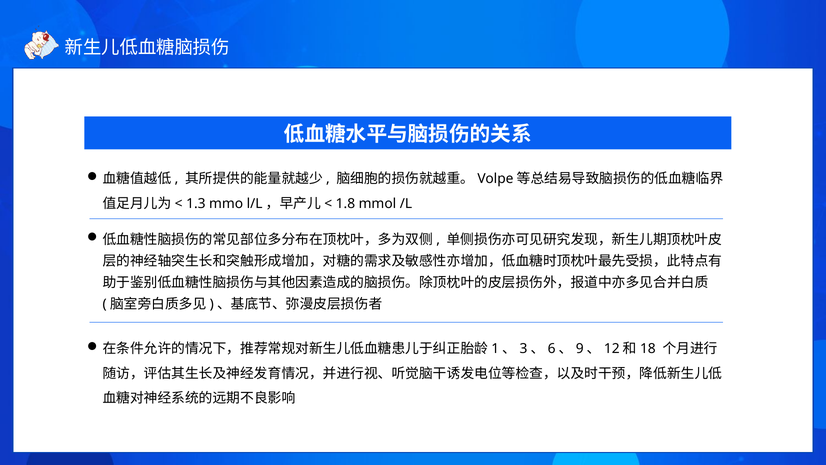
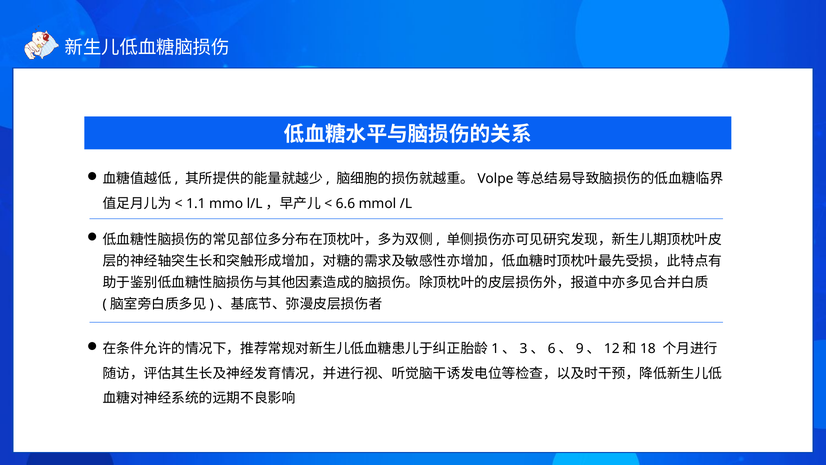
1.3: 1.3 -> 1.1
1.8: 1.8 -> 6.6
